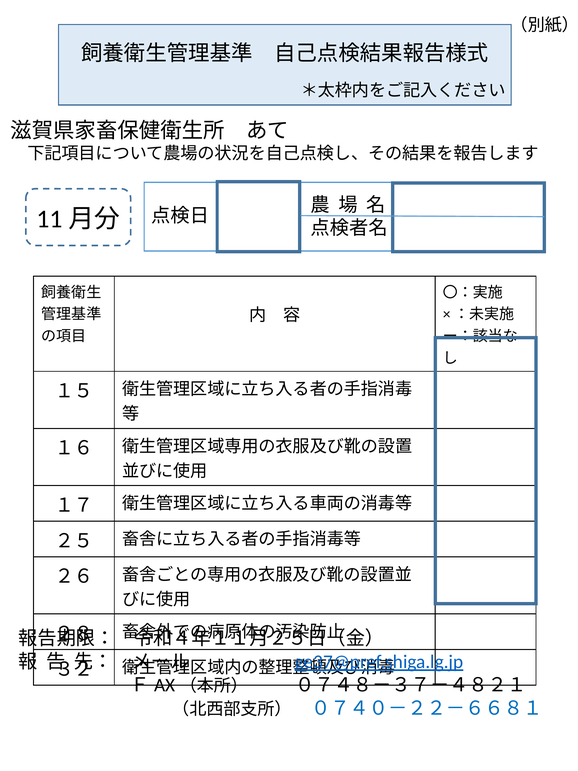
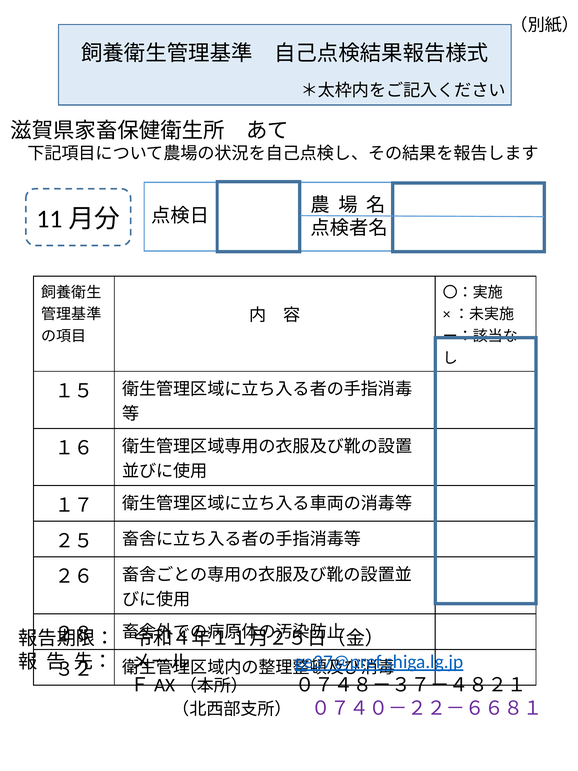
０７４０－２２－６６８１ colour: blue -> purple
